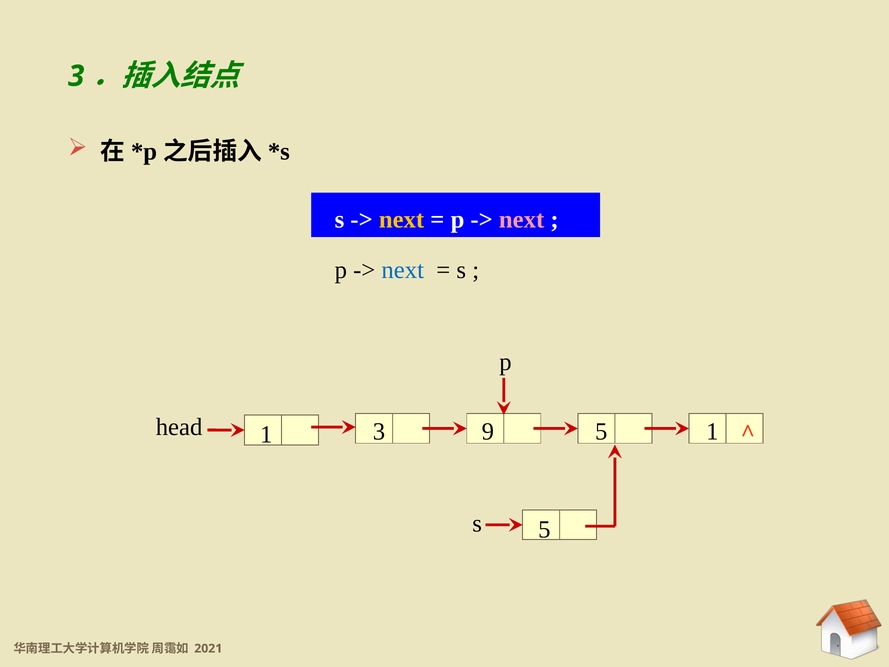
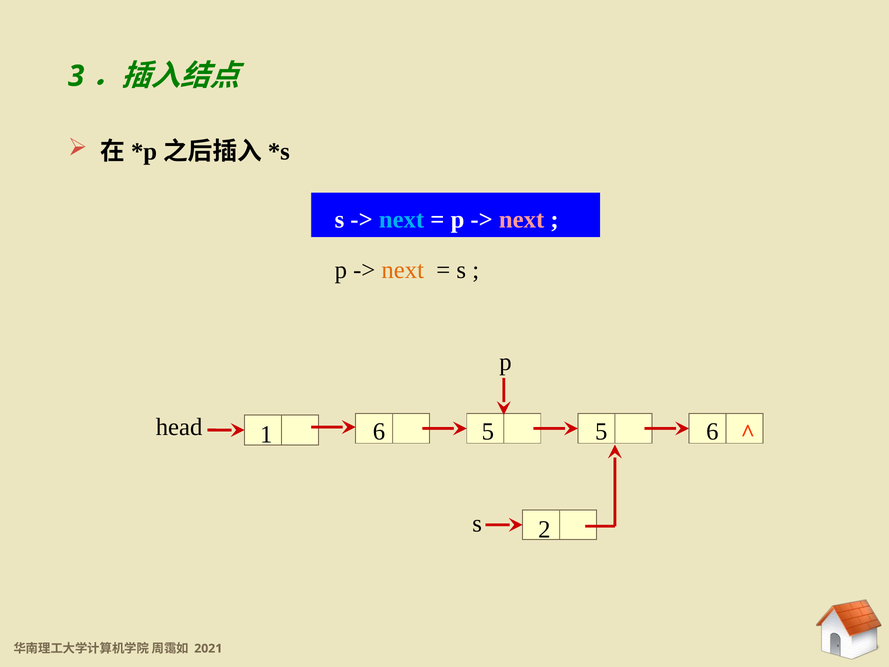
next at (402, 219) colour: yellow -> light blue
next at (403, 270) colour: blue -> orange
head 9: 9 -> 5
1 at (712, 432): 1 -> 6
1 3: 3 -> 6
s 5: 5 -> 2
